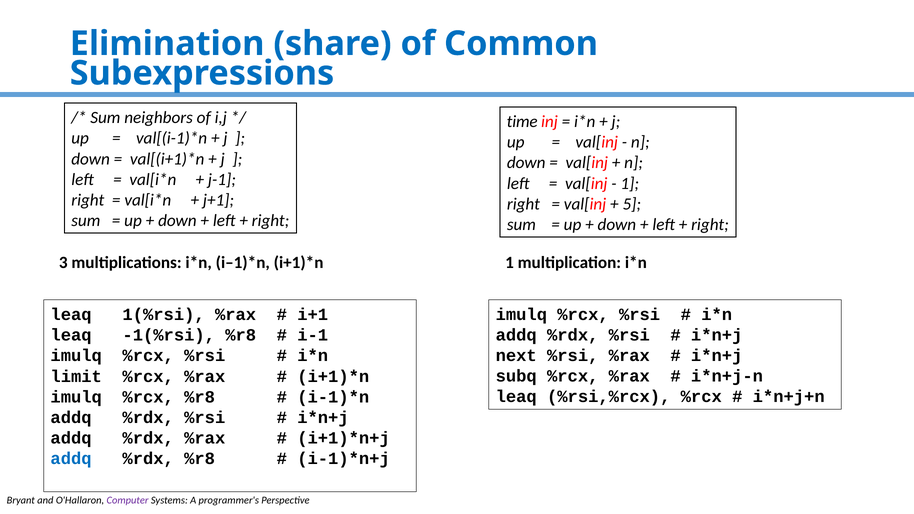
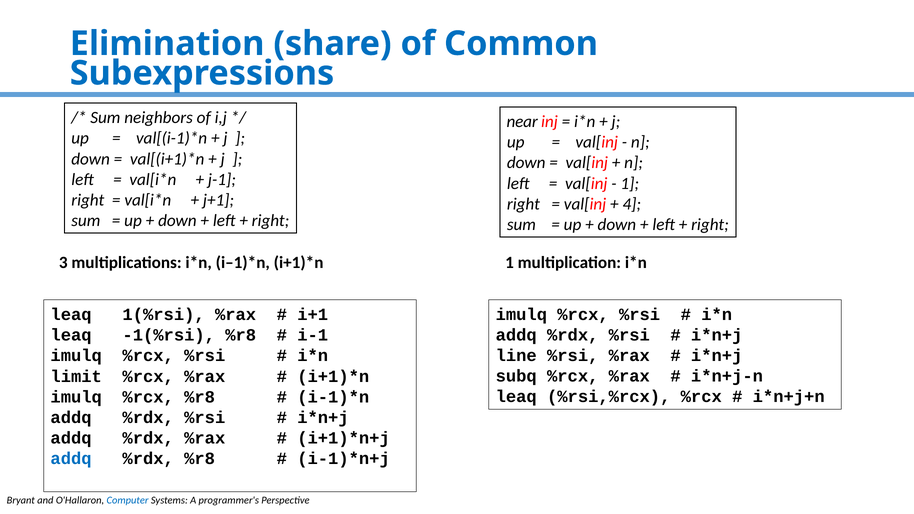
time: time -> near
5: 5 -> 4
next: next -> line
Computer colour: purple -> blue
